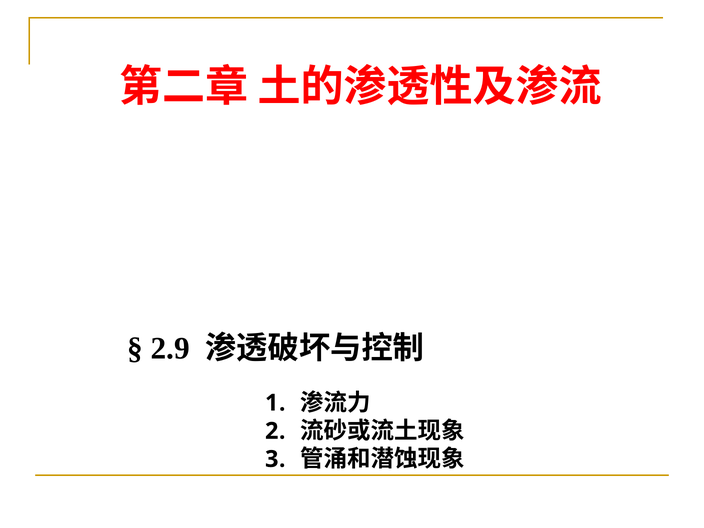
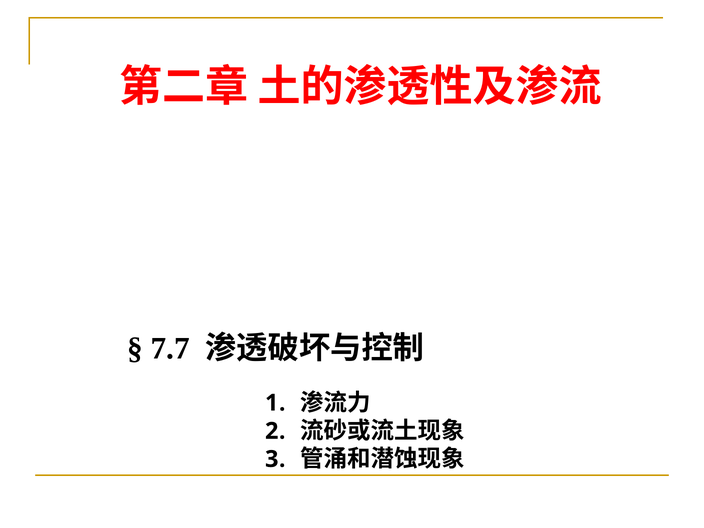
2.9: 2.9 -> 7.7
